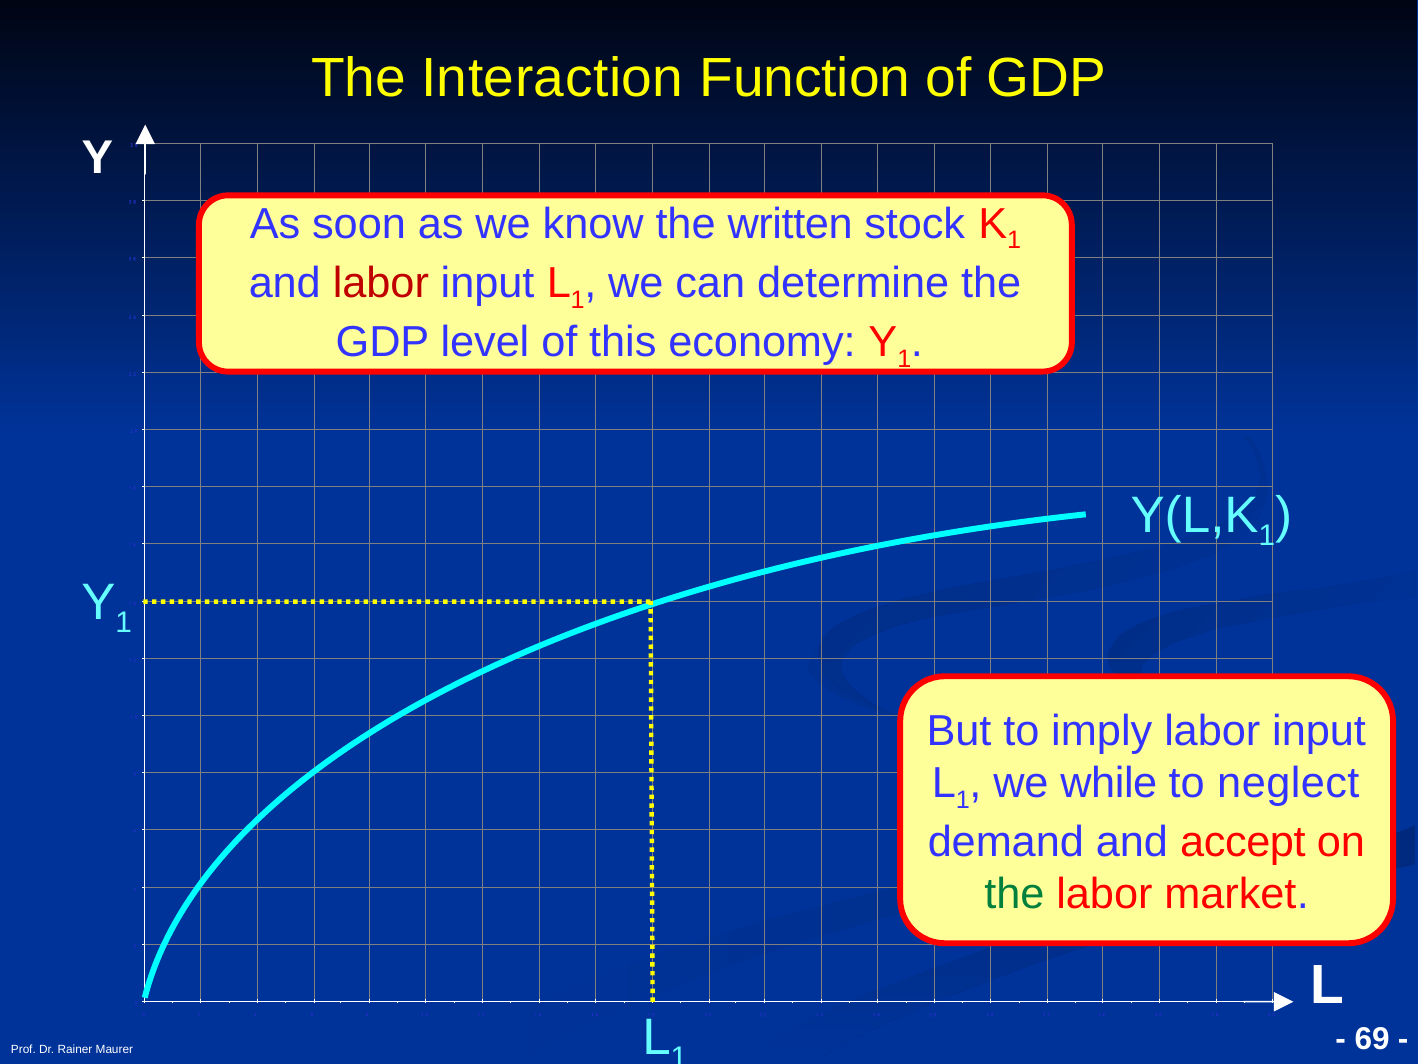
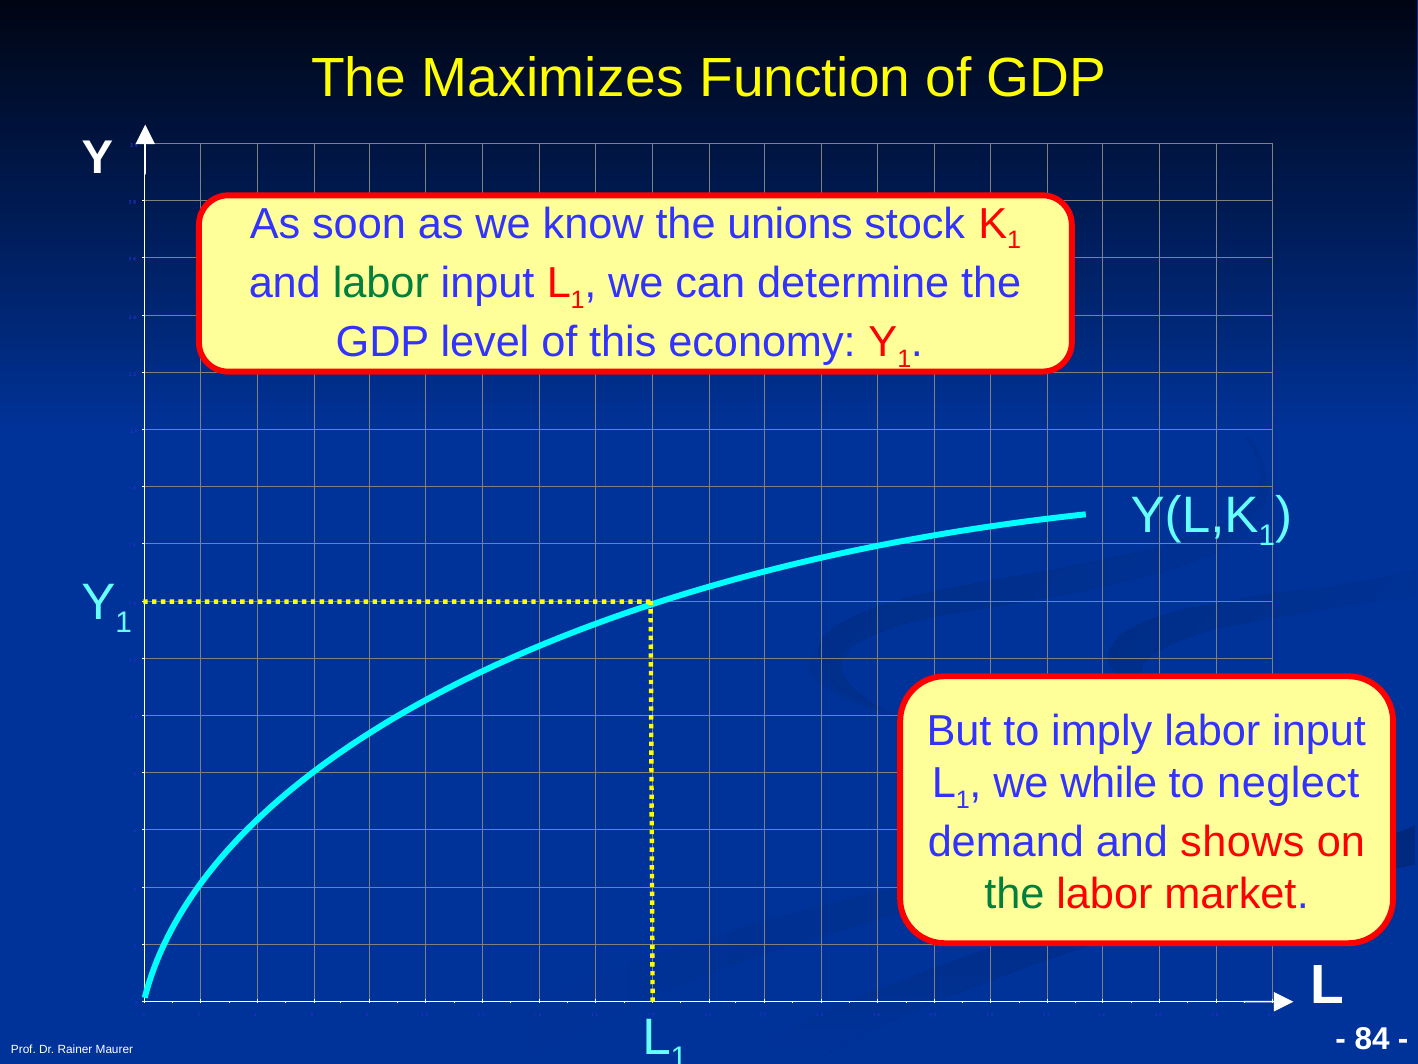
Interaction: Interaction -> Maximizes
written: written -> unions
labor at (381, 283) colour: red -> green
accept: accept -> shows
69: 69 -> 84
